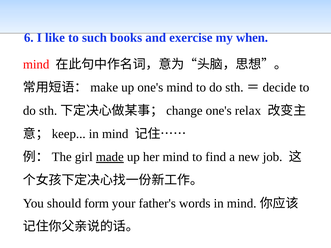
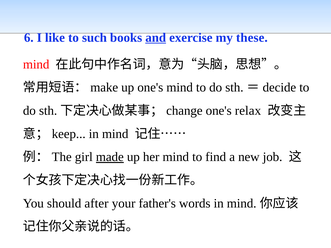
and underline: none -> present
when: when -> these
form: form -> after
